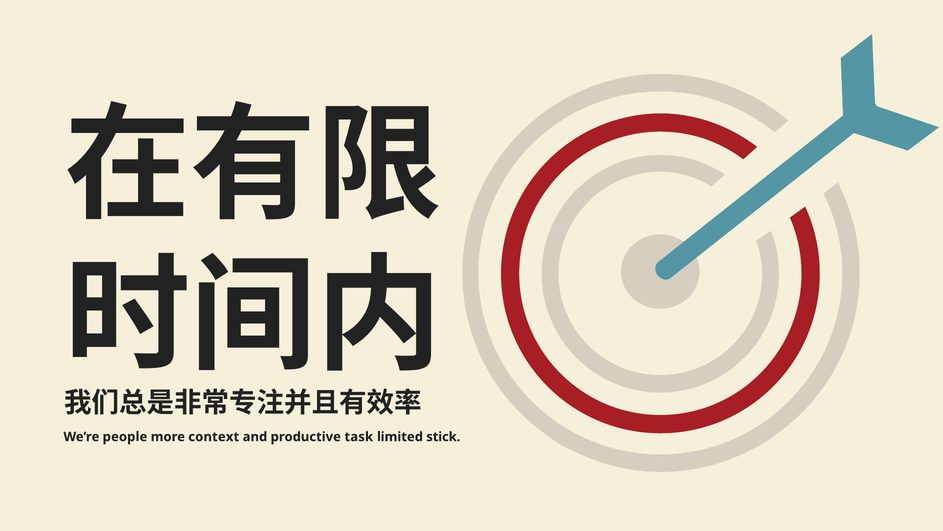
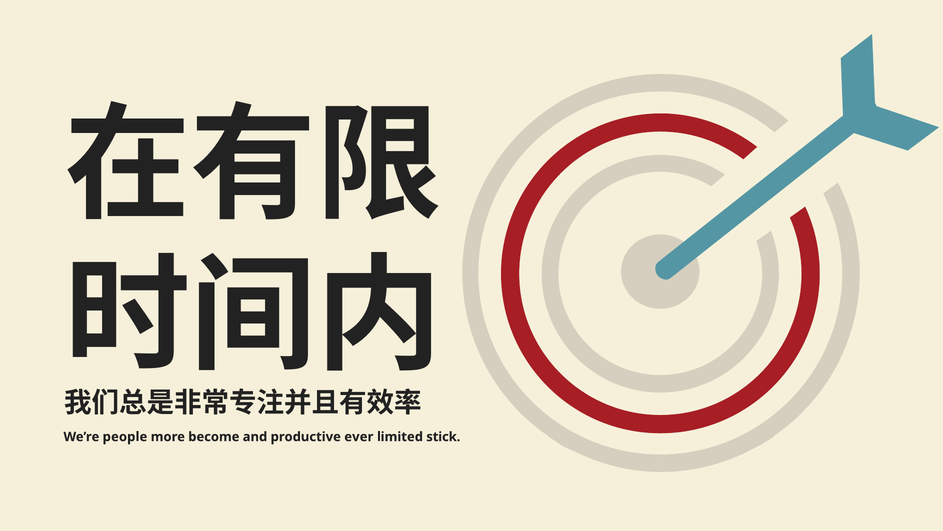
context: context -> become
task: task -> ever
